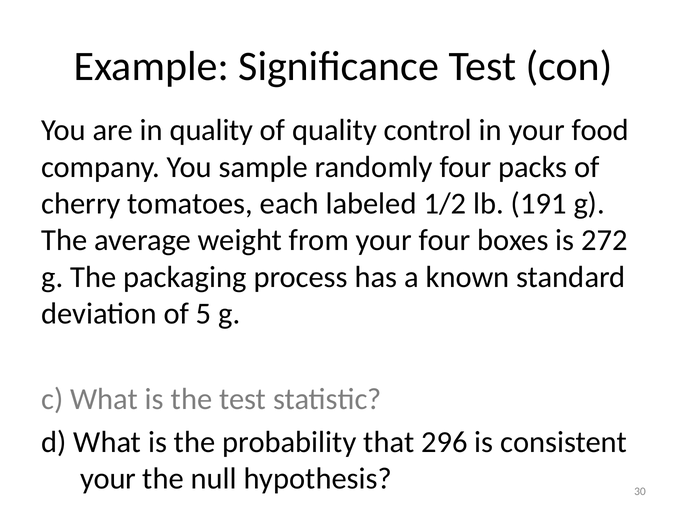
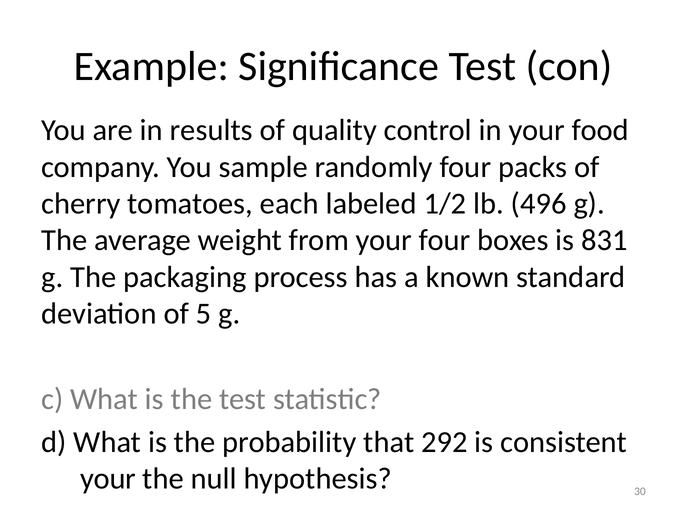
in quality: quality -> results
191: 191 -> 496
272: 272 -> 831
296: 296 -> 292
